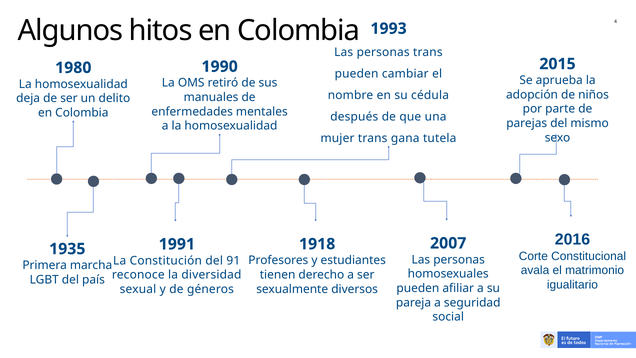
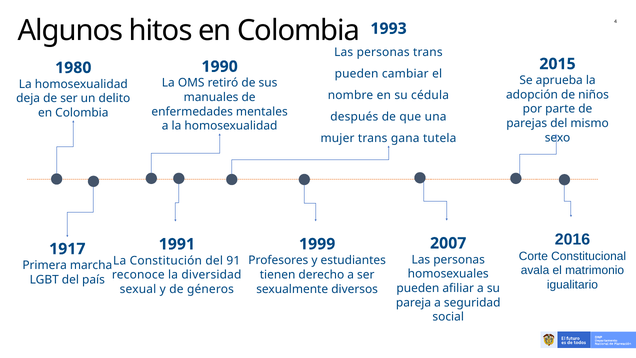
1918: 1918 -> 1999
1935: 1935 -> 1917
